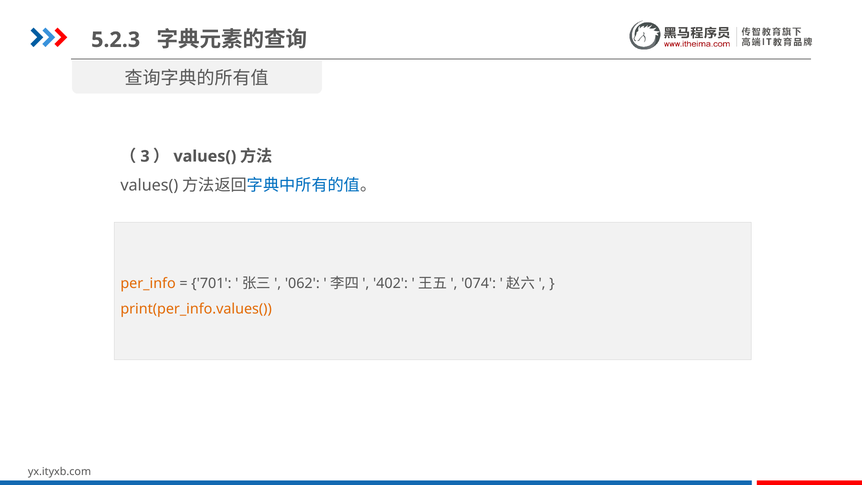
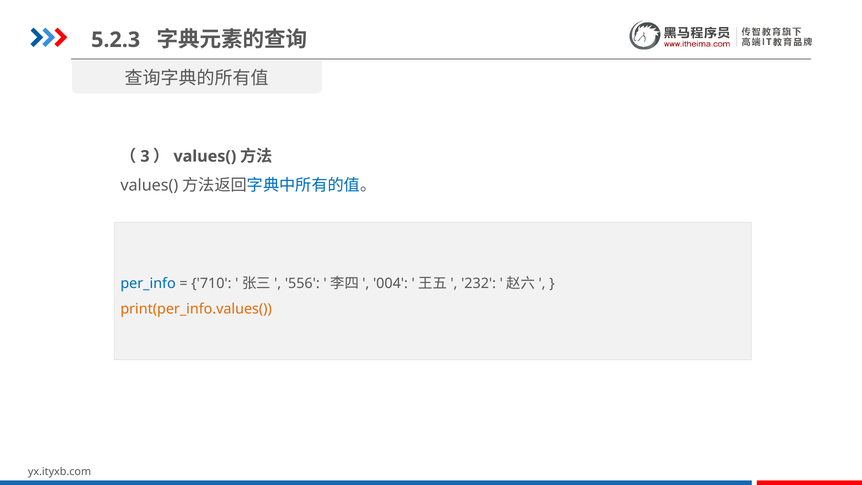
per_info colour: orange -> blue
701: 701 -> 710
062: 062 -> 556
402: 402 -> 004
074: 074 -> 232
